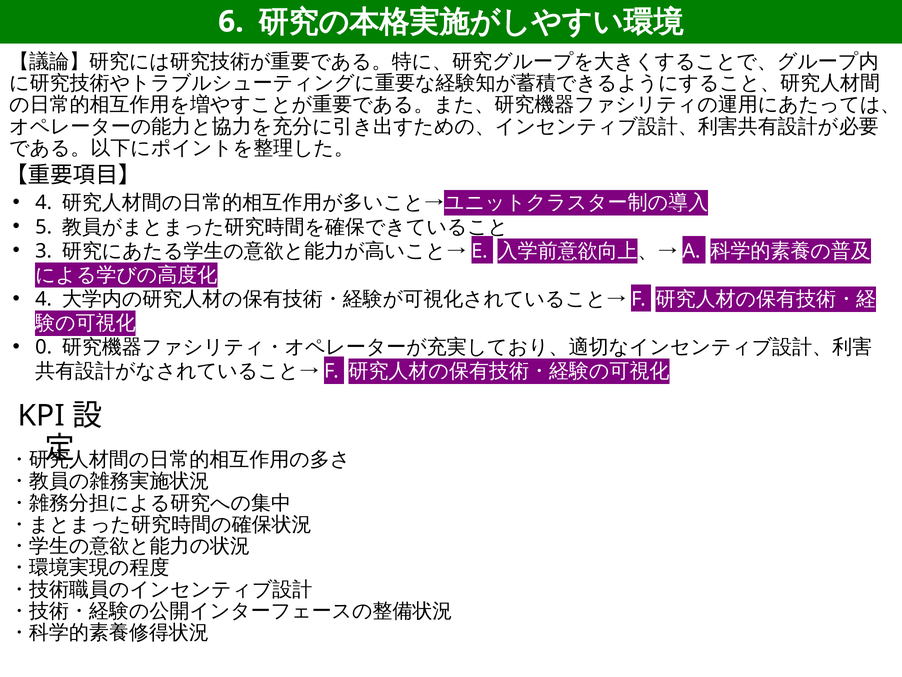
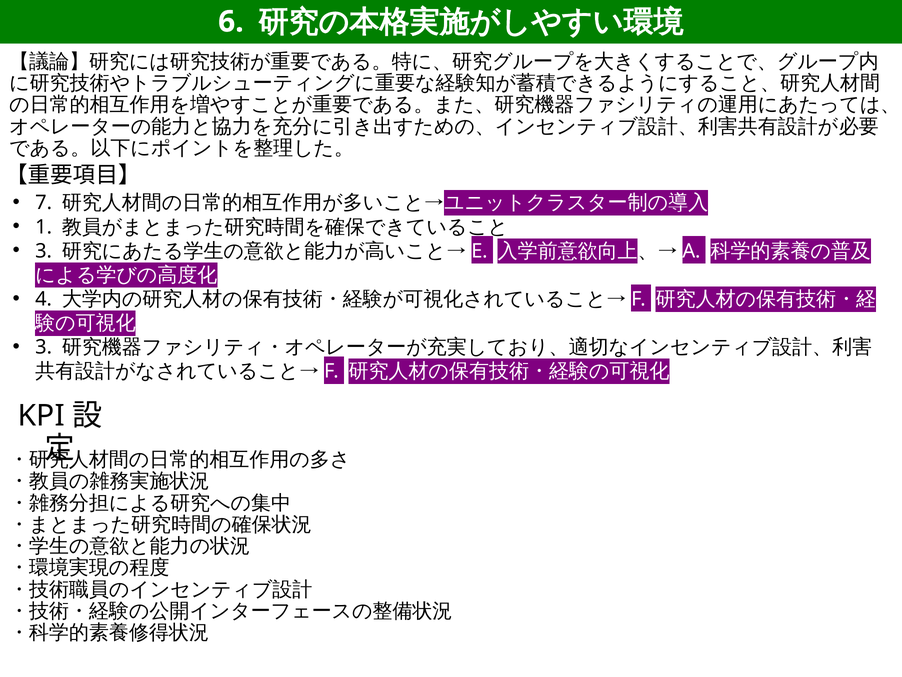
4 at (44, 203): 4 -> 7
5: 5 -> 1
0 at (44, 347): 0 -> 3
